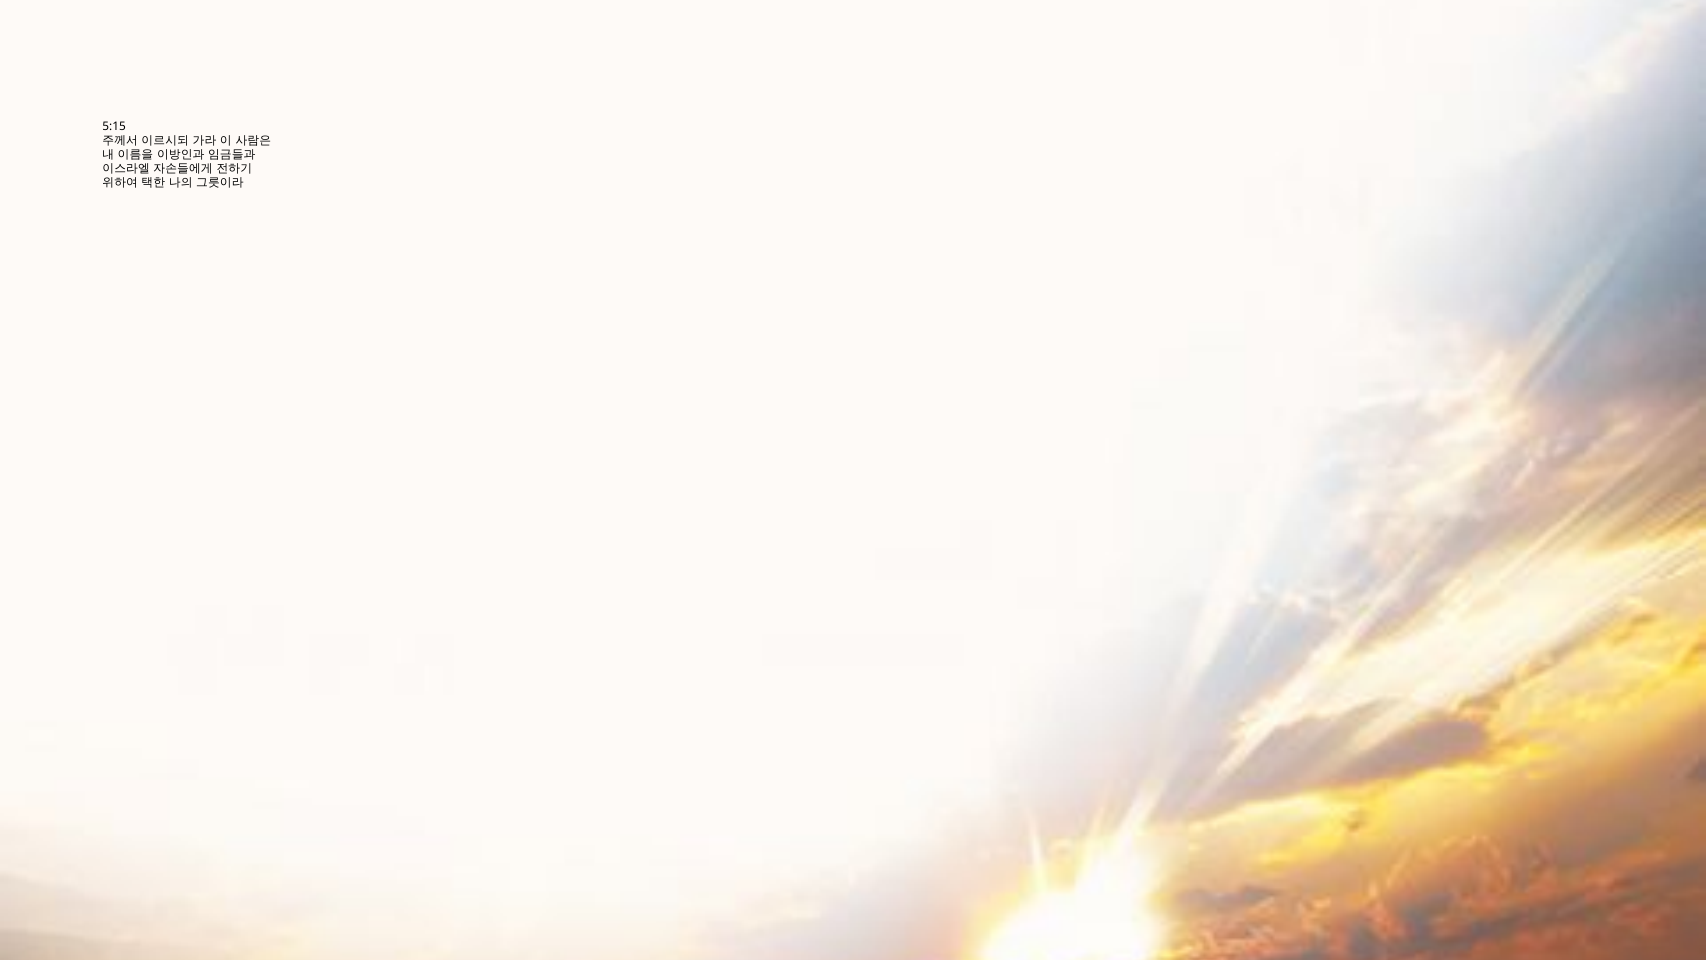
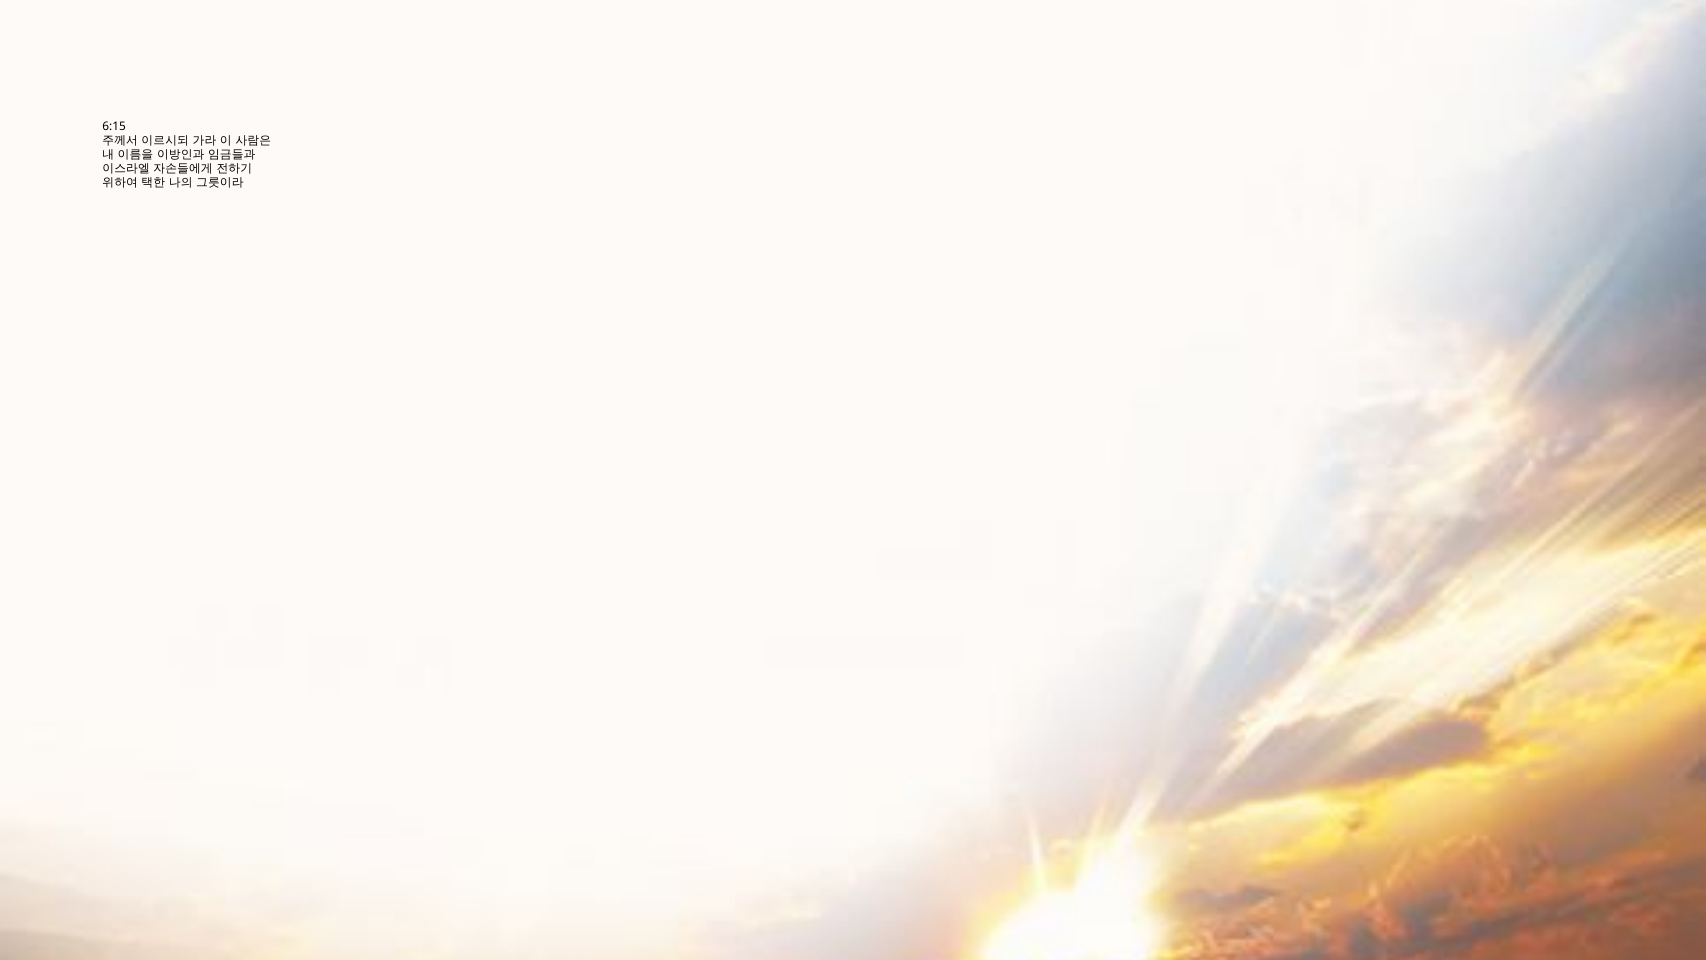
5:15: 5:15 -> 6:15
